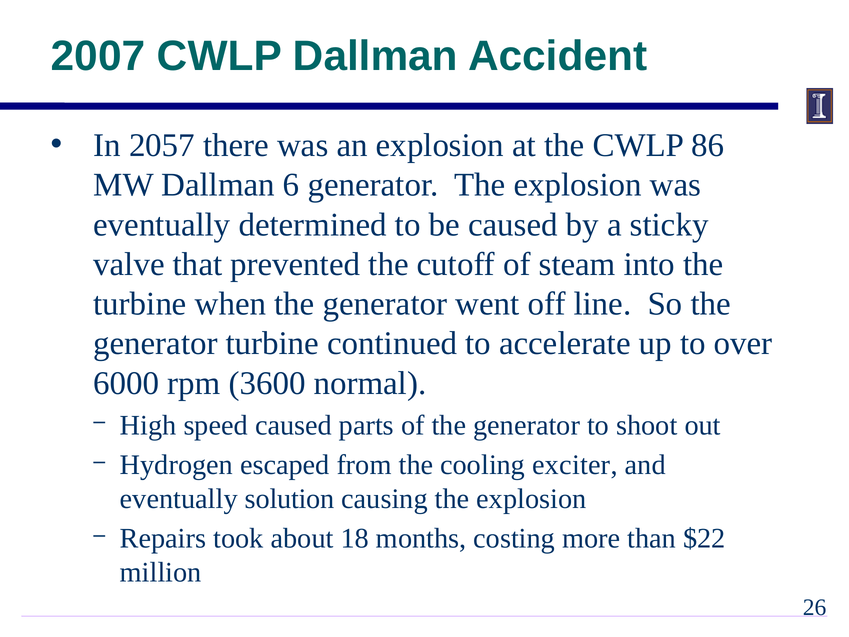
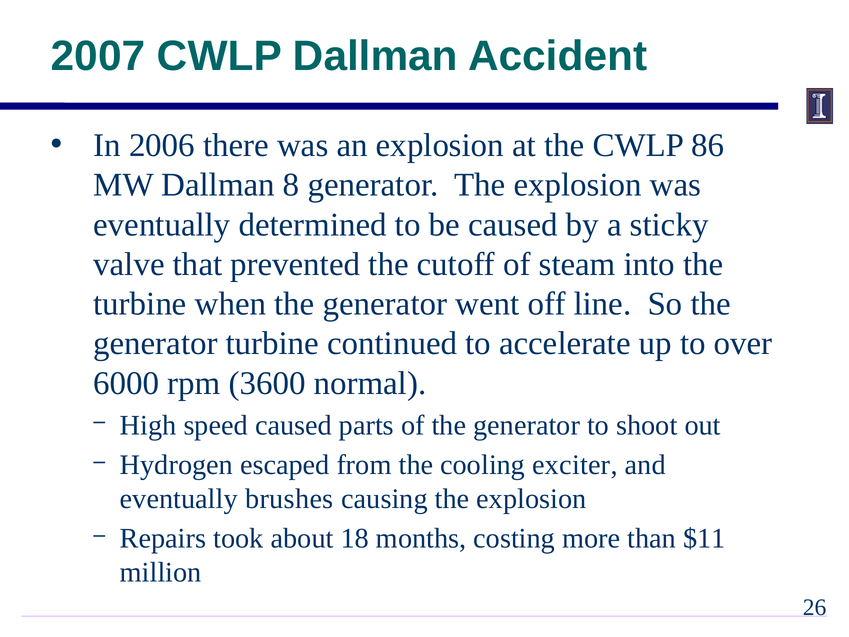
2057: 2057 -> 2006
6: 6 -> 8
solution: solution -> brushes
$22: $22 -> $11
